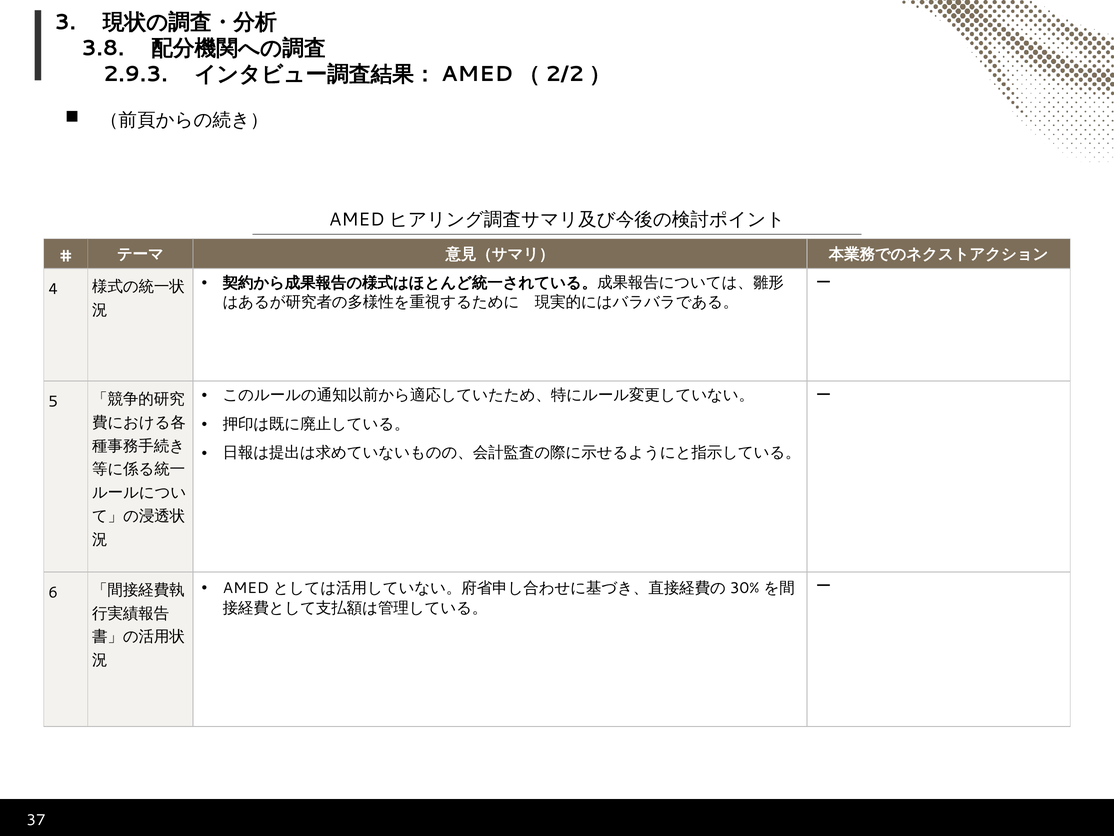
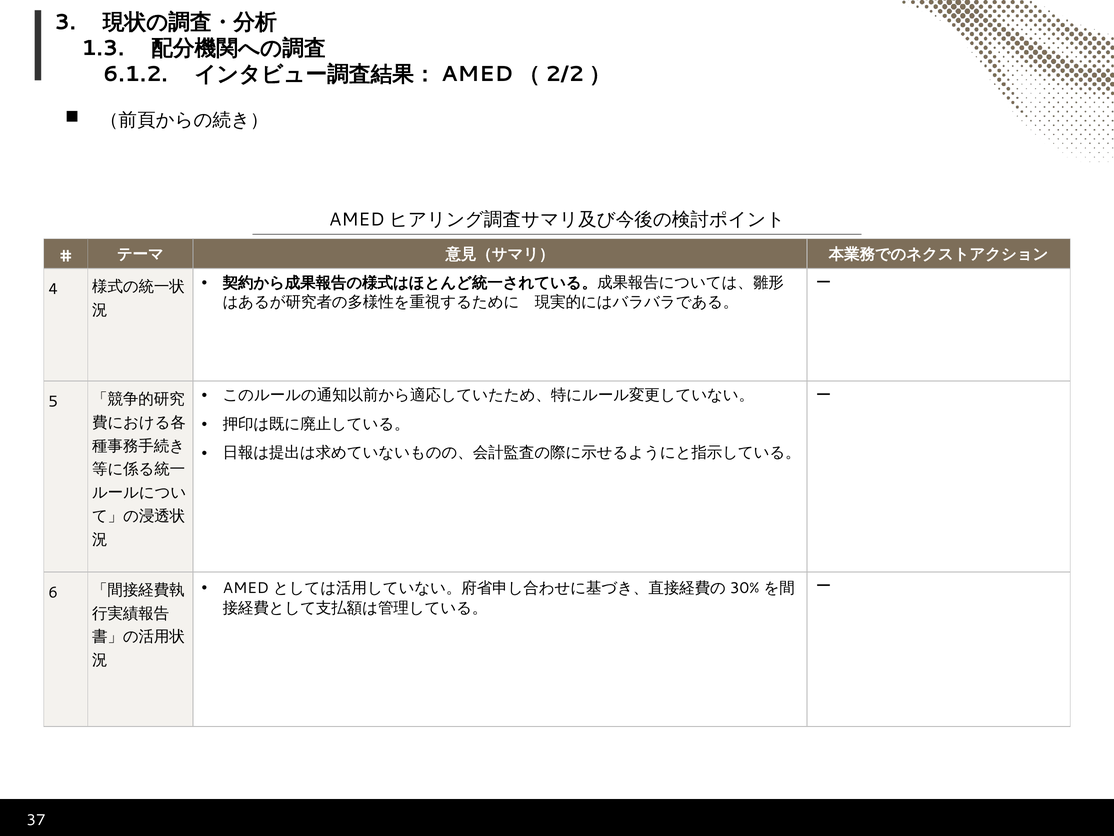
3.8: 3.8 -> 1.3
2.9.3: 2.9.3 -> 6.1.2
